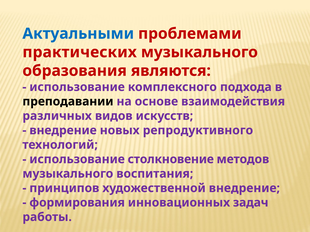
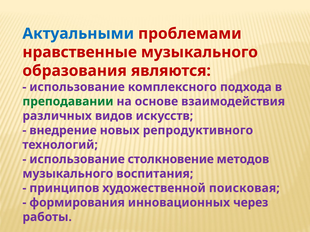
практических: практических -> нравственные
преподавании colour: black -> green
художественной внедрение: внедрение -> поисковая
задач: задач -> через
